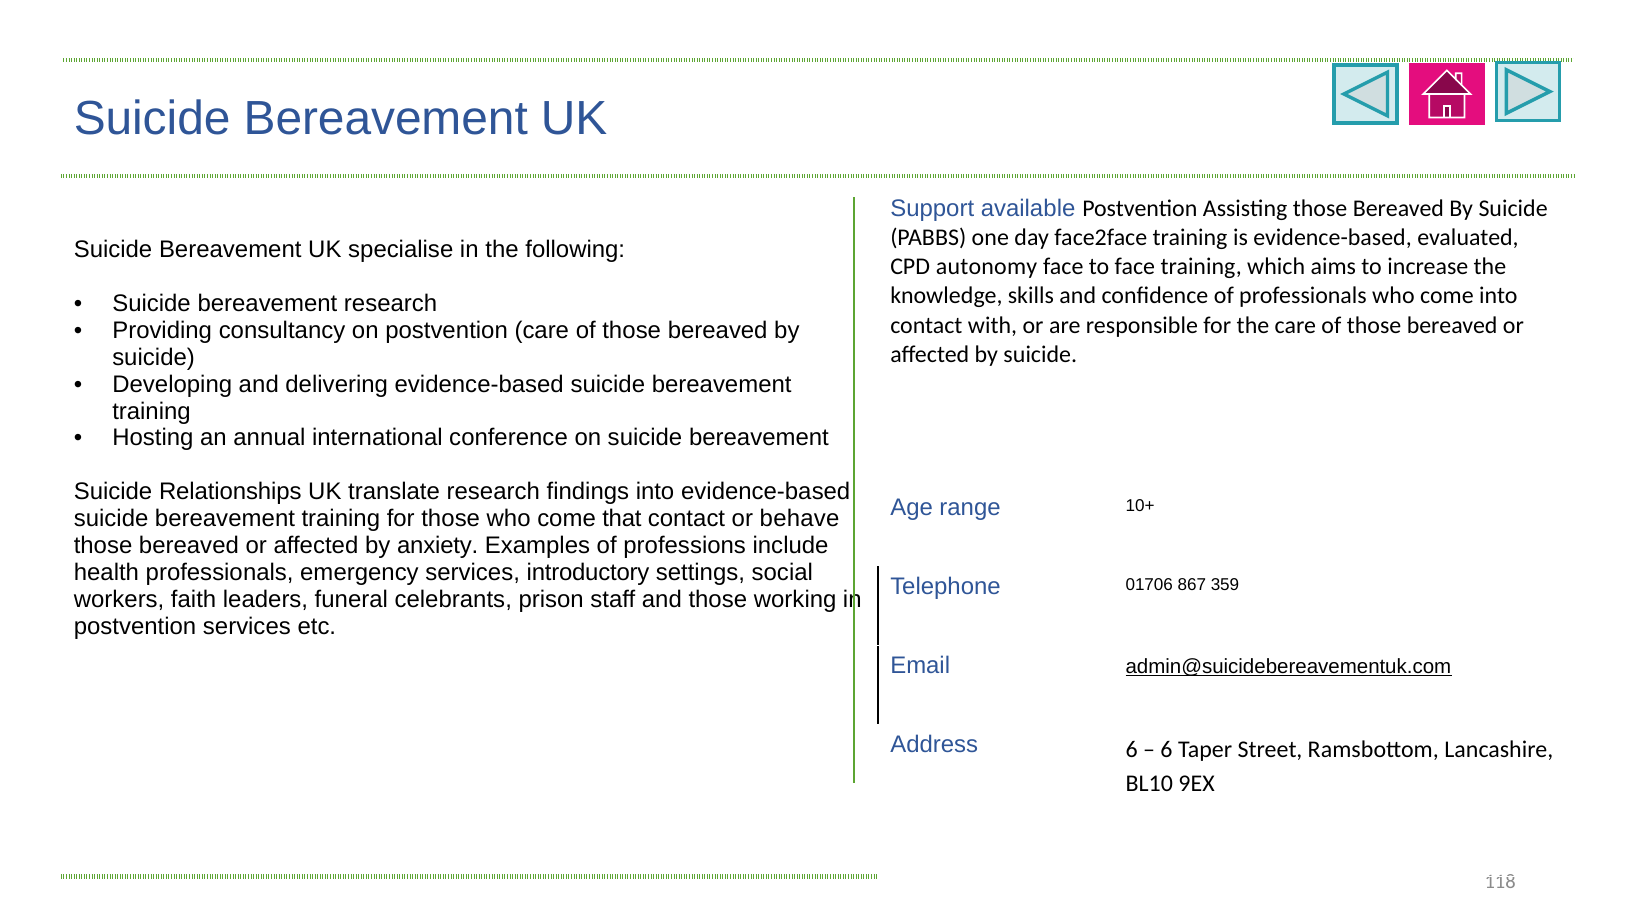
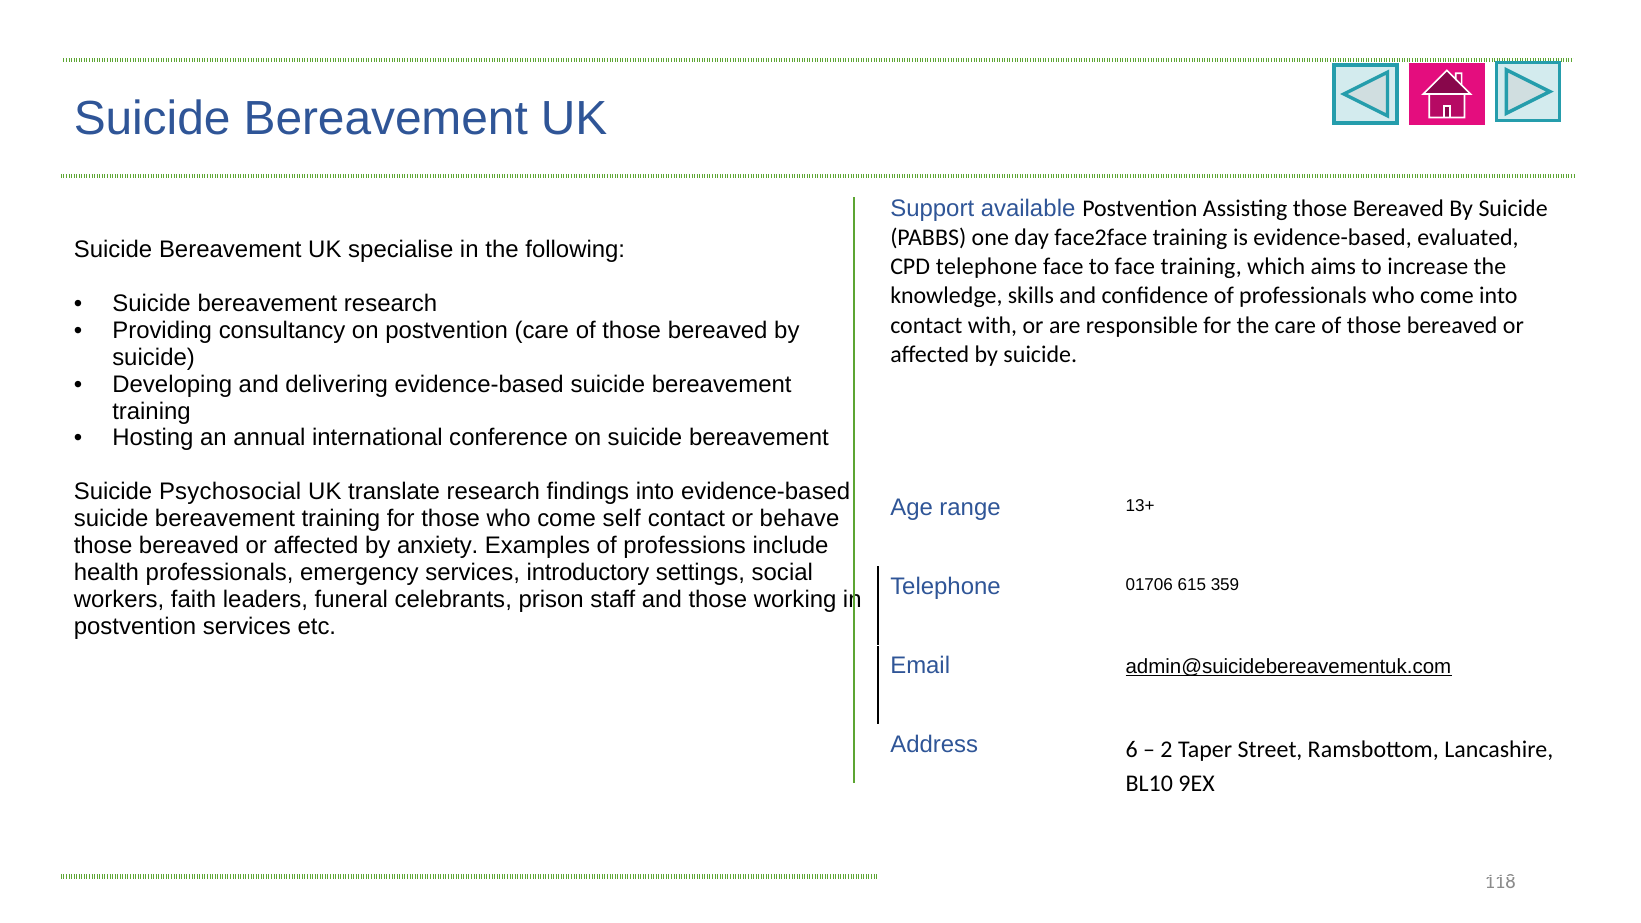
CPD autonomy: autonomy -> telephone
Relationships: Relationships -> Psychosocial
10+: 10+ -> 13+
that: that -> self
867: 867 -> 615
6 at (1167, 750): 6 -> 2
